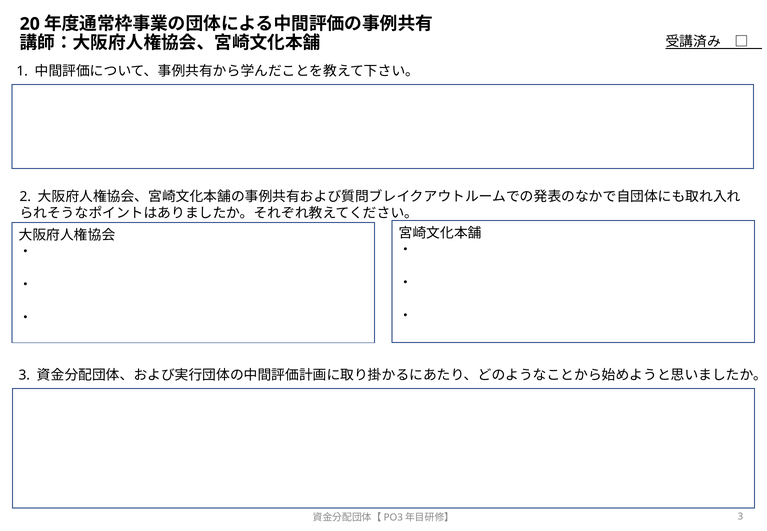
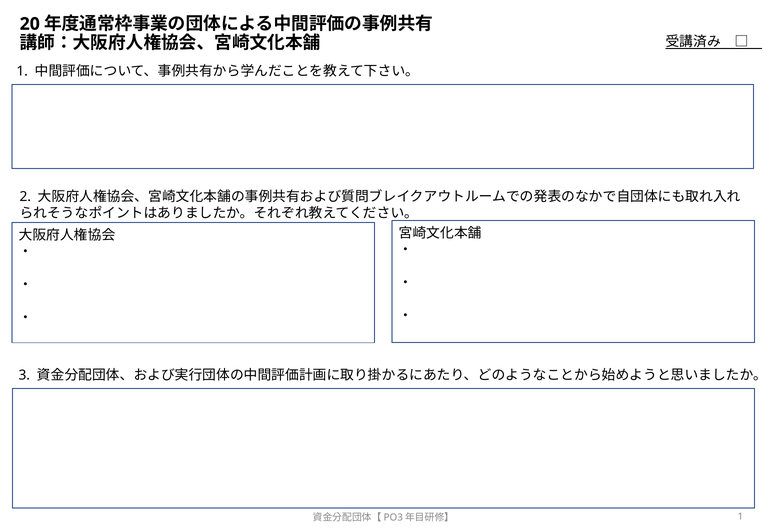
3 at (740, 516): 3 -> 1
